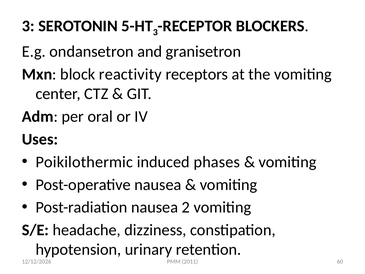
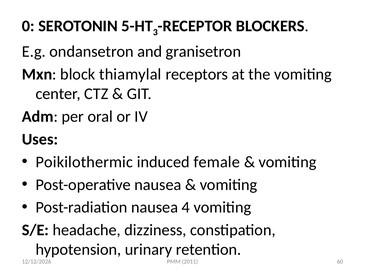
3 at (28, 26): 3 -> 0
reactivity: reactivity -> thiamylal
phases: phases -> female
2: 2 -> 4
